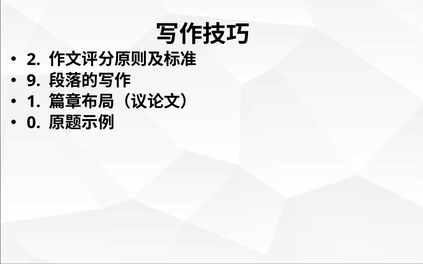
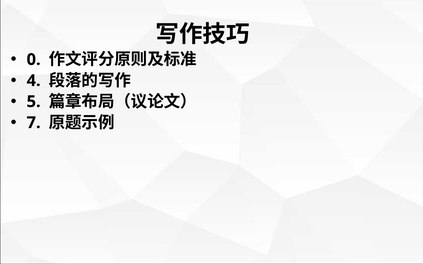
2: 2 -> 0
9: 9 -> 4
1: 1 -> 5
0: 0 -> 7
